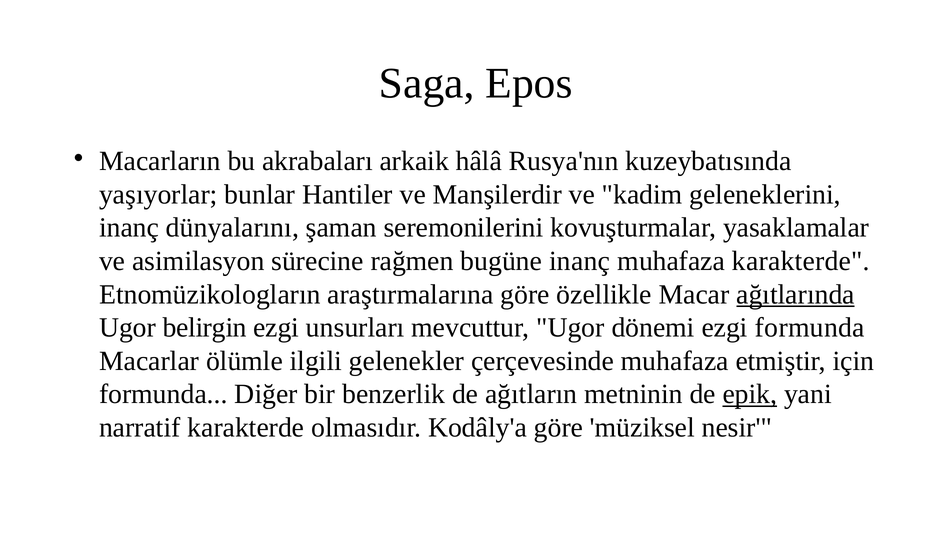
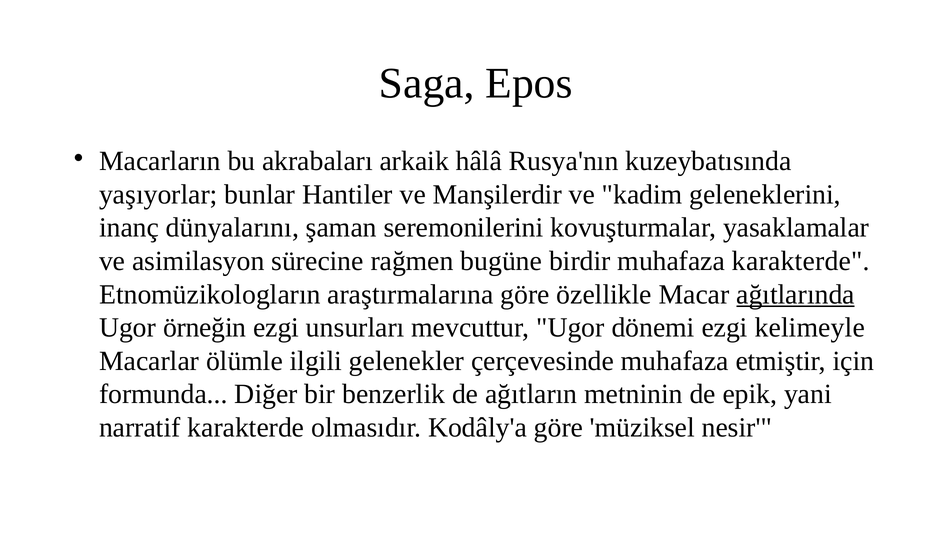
bugüne inanç: inanç -> birdir
belirgin: belirgin -> örneğin
ezgi formunda: formunda -> kelimeyle
epik underline: present -> none
